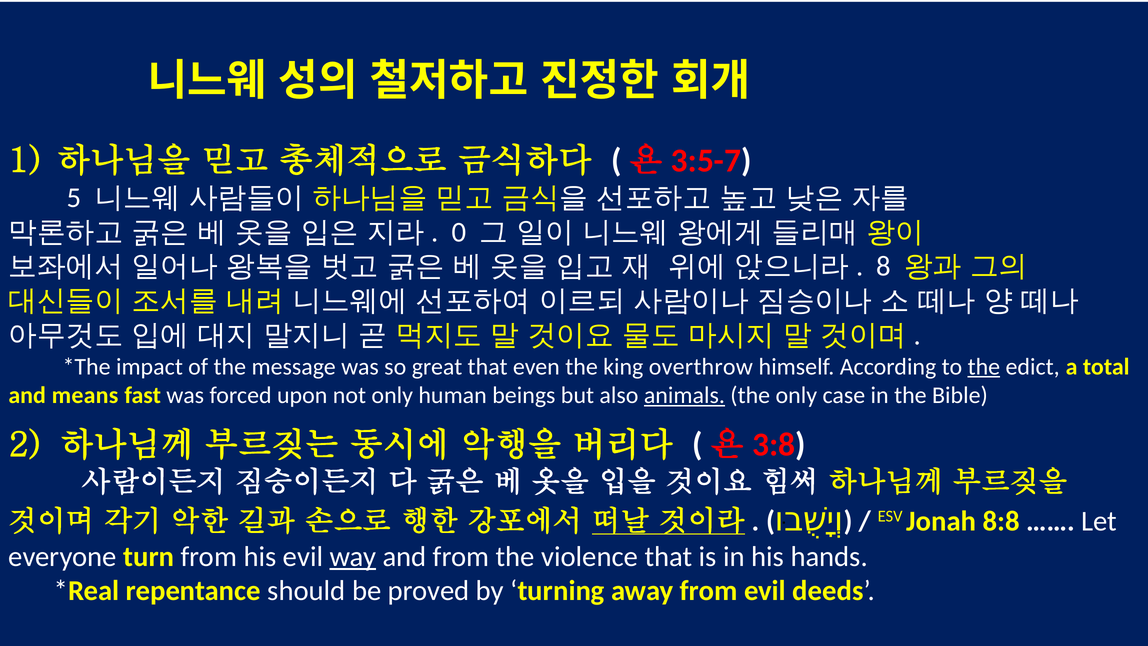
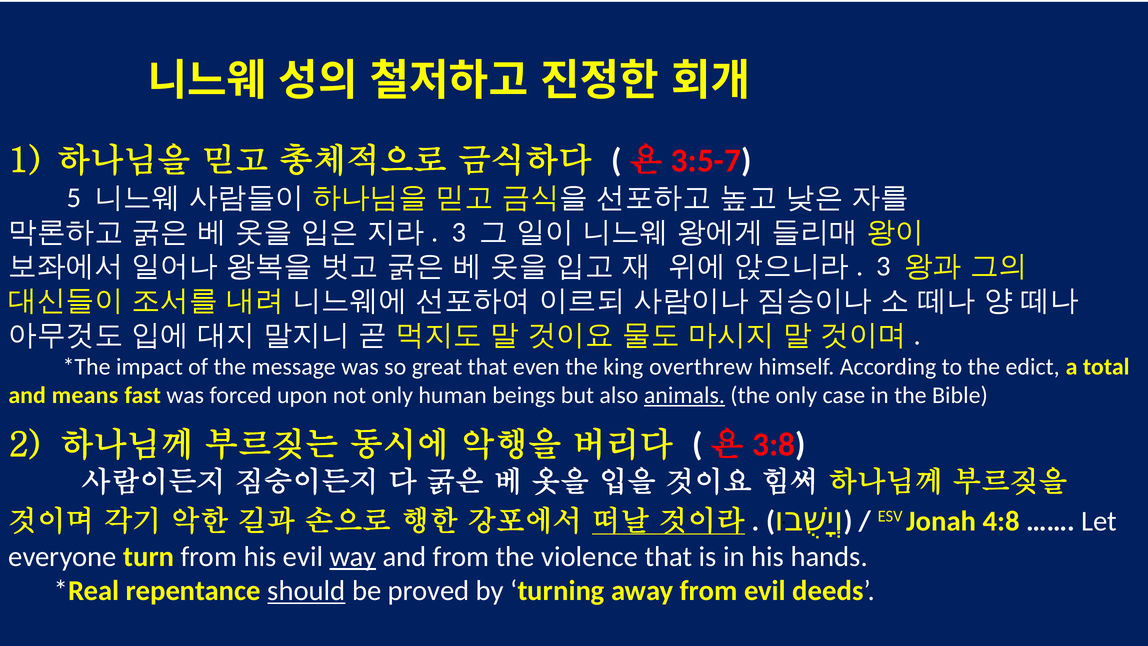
0 at (459, 232): 0 -> 3
8 at (884, 266): 8 -> 3
overthrow: overthrow -> overthrew
the at (984, 367) underline: present -> none
8:8: 8:8 -> 4:8
should underline: none -> present
